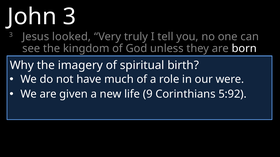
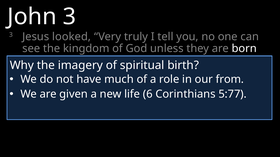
were: were -> from
9: 9 -> 6
5:92: 5:92 -> 5:77
